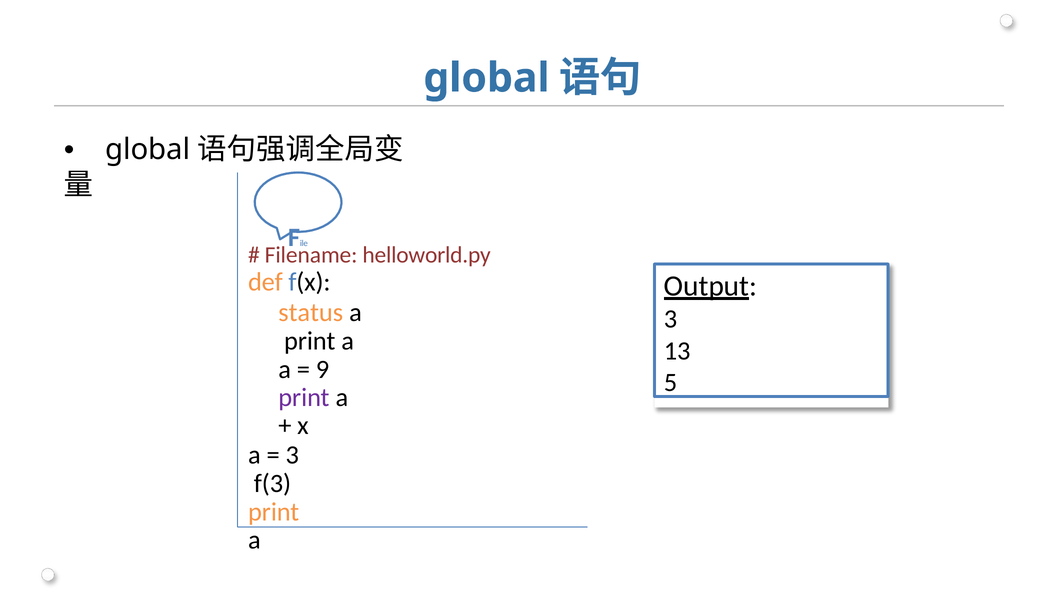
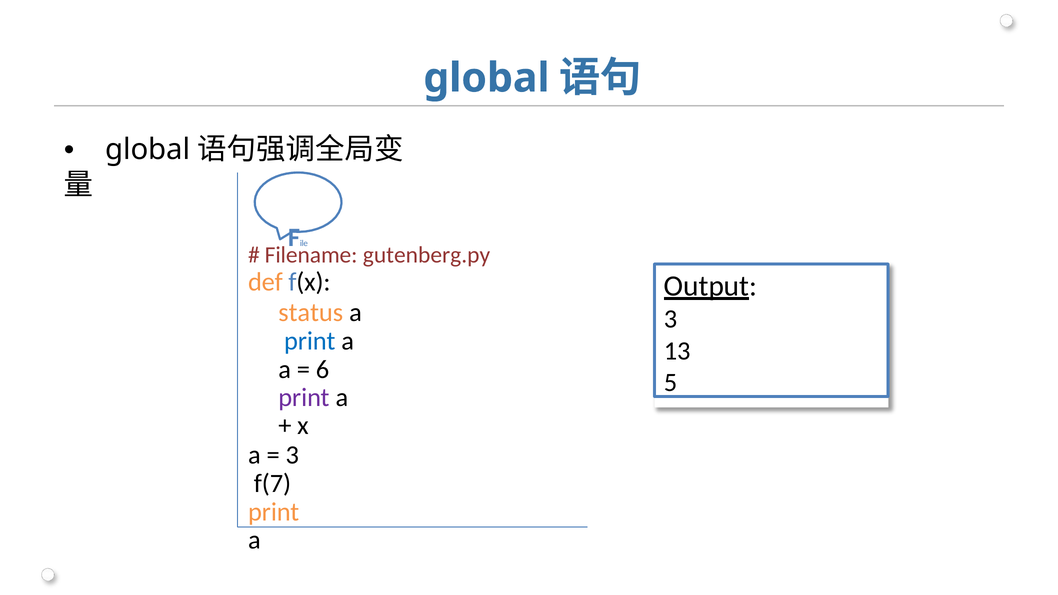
helloworld.py: helloworld.py -> gutenberg.py
print at (310, 341) colour: black -> blue
9: 9 -> 6
f(3: f(3 -> f(7
